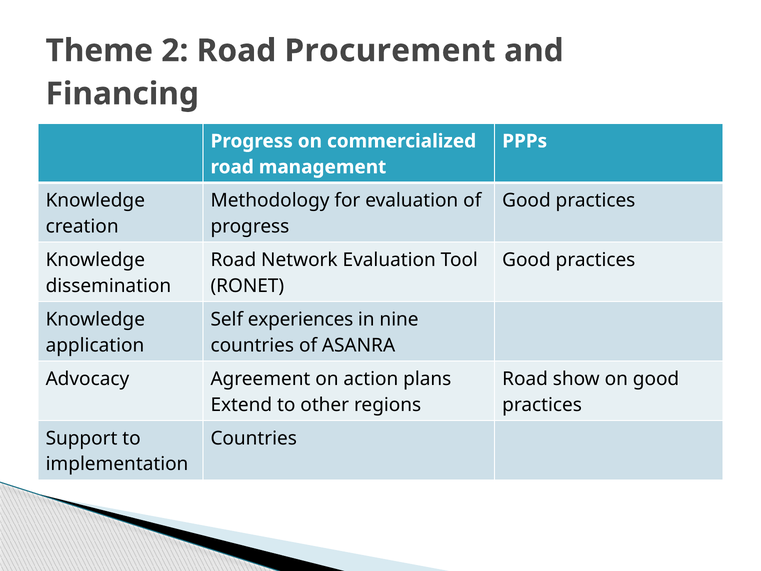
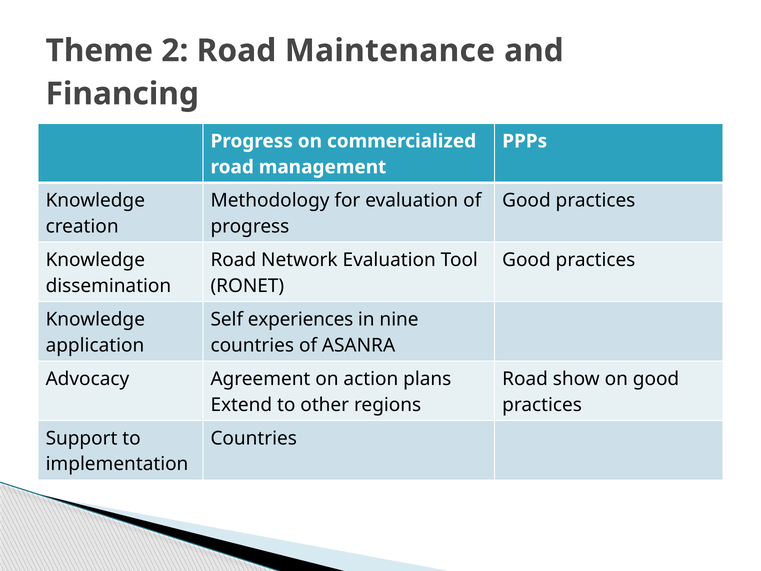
Procurement: Procurement -> Maintenance
